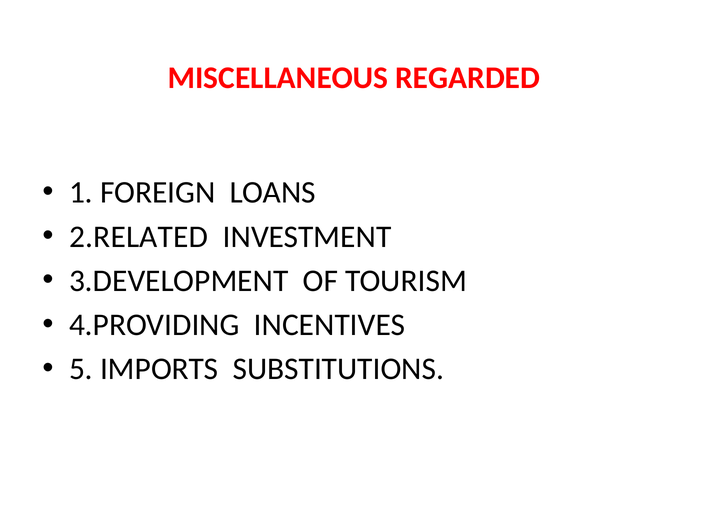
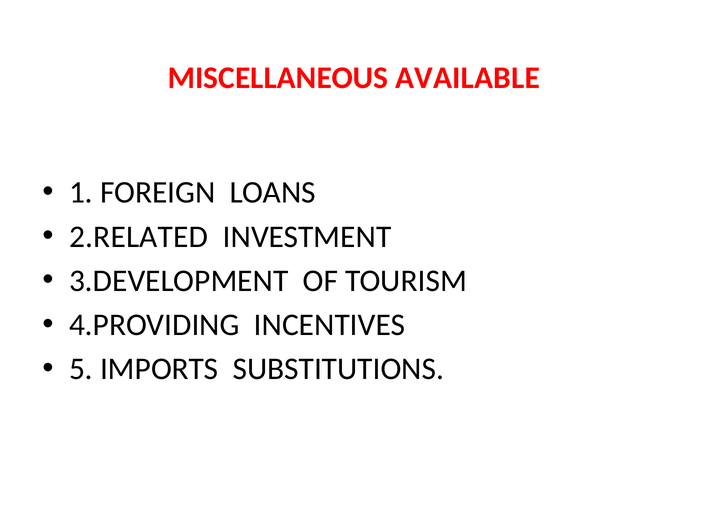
REGARDED: REGARDED -> AVAILABLE
